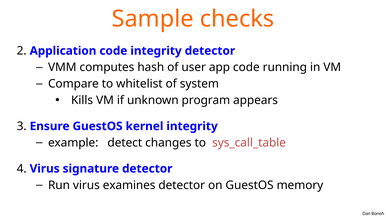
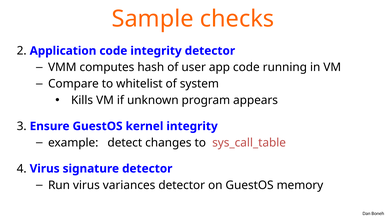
examines: examines -> variances
